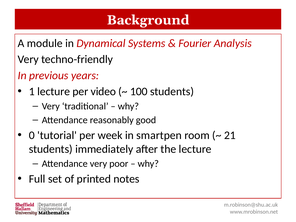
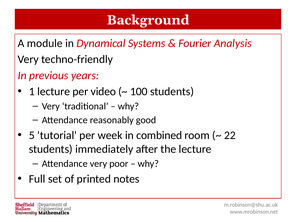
0: 0 -> 5
smartpen: smartpen -> combined
21: 21 -> 22
